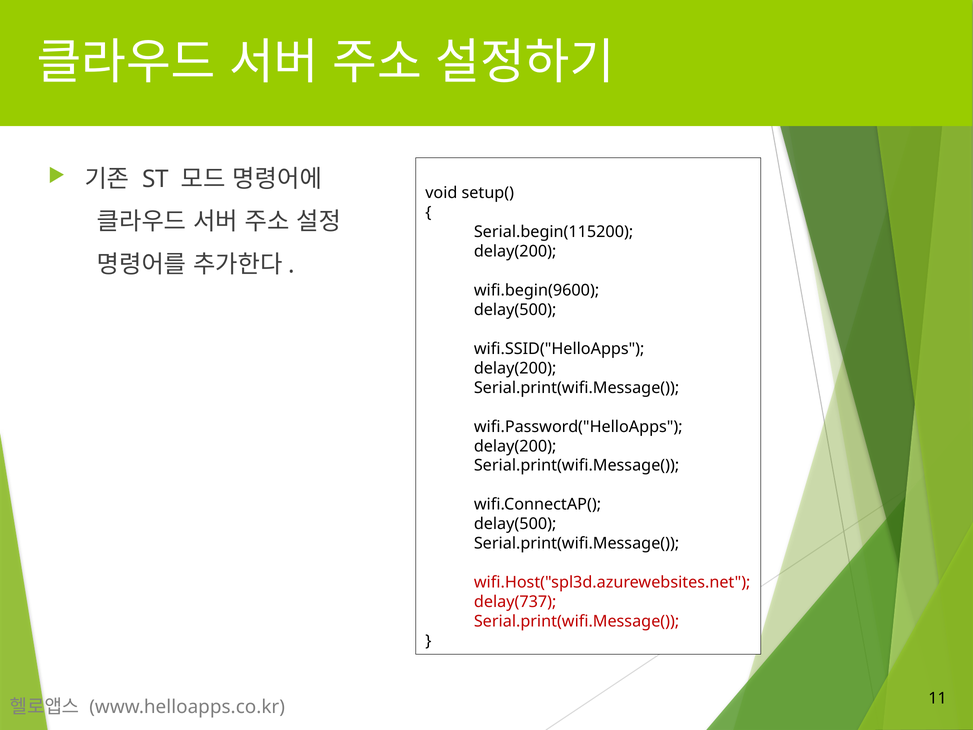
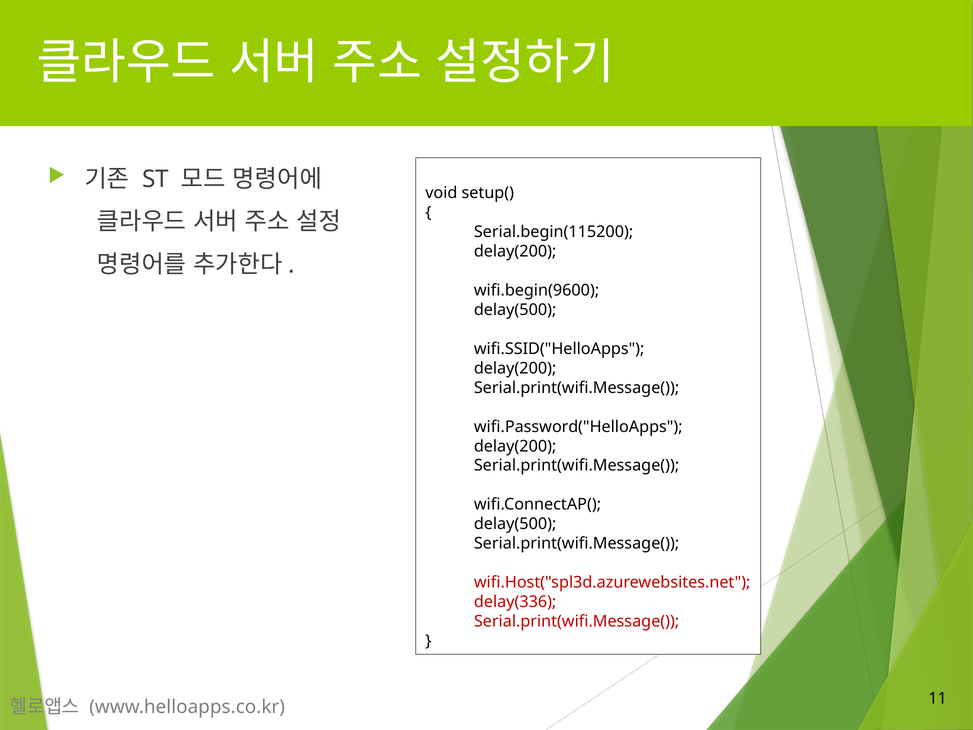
delay(737: delay(737 -> delay(336
